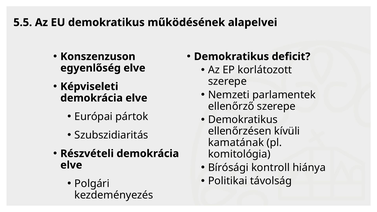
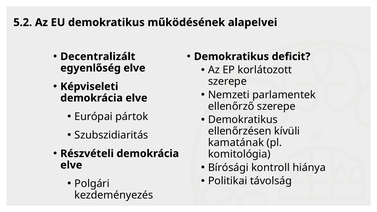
5.5: 5.5 -> 5.2
Konszenzuson: Konszenzuson -> Decentralizált
